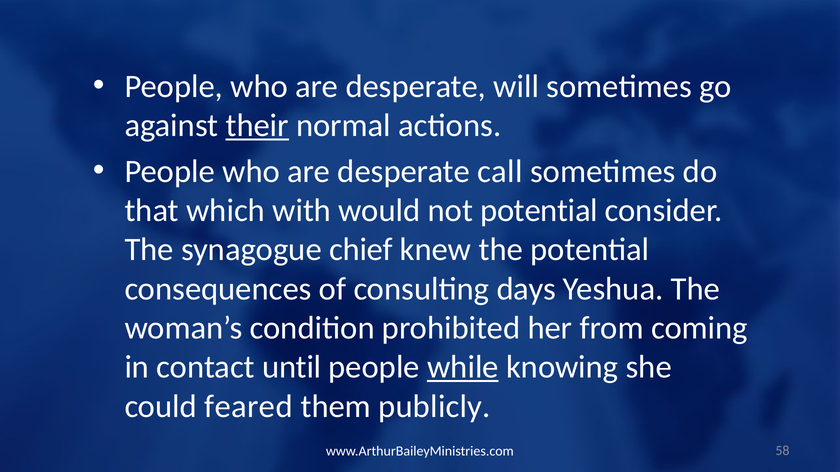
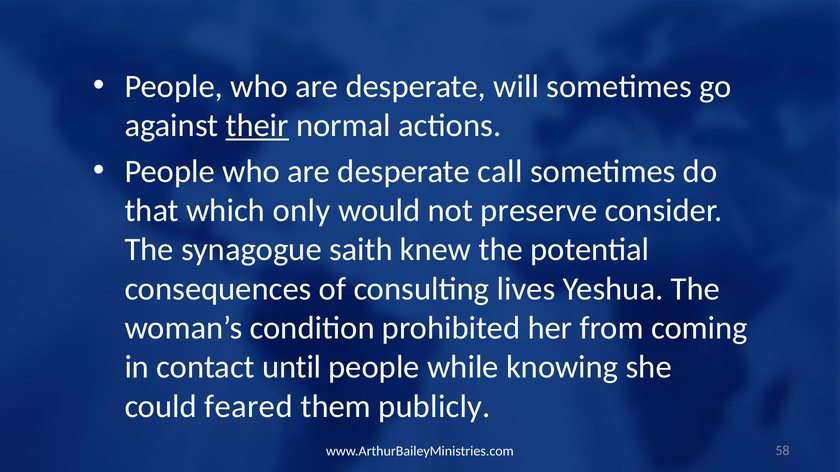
with: with -> only
not potential: potential -> preserve
chief: chief -> saith
days: days -> lives
while underline: present -> none
